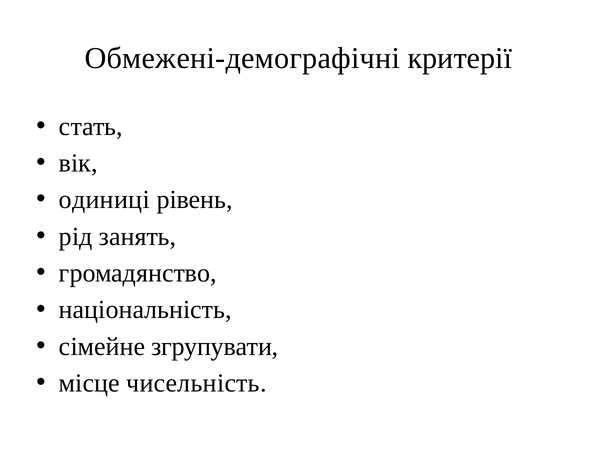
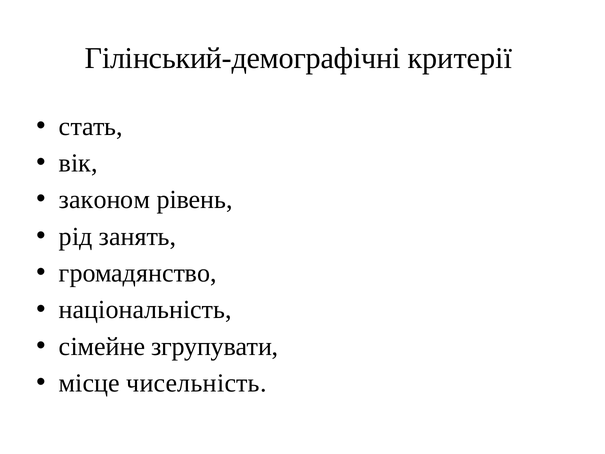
Обмежені-демографічні: Обмежені-демографічні -> Гілінський-демографічні
одиниці: одиниці -> законом
